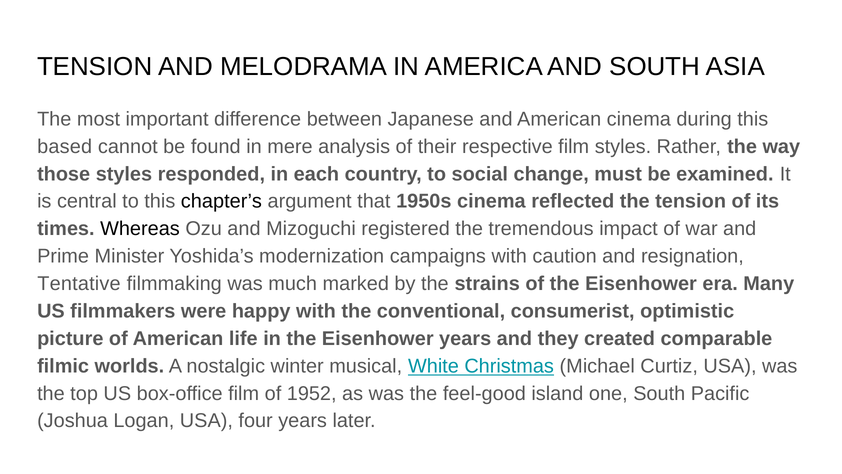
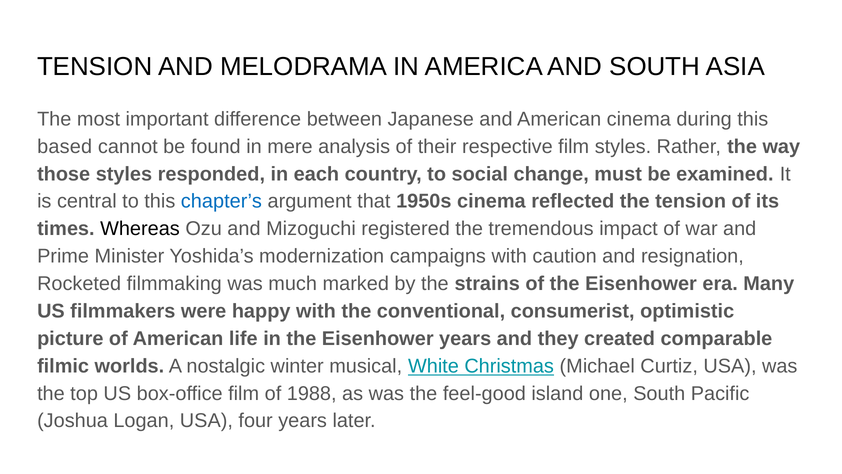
chapter’s colour: black -> blue
Tentative: Tentative -> Rocketed
1952: 1952 -> 1988
